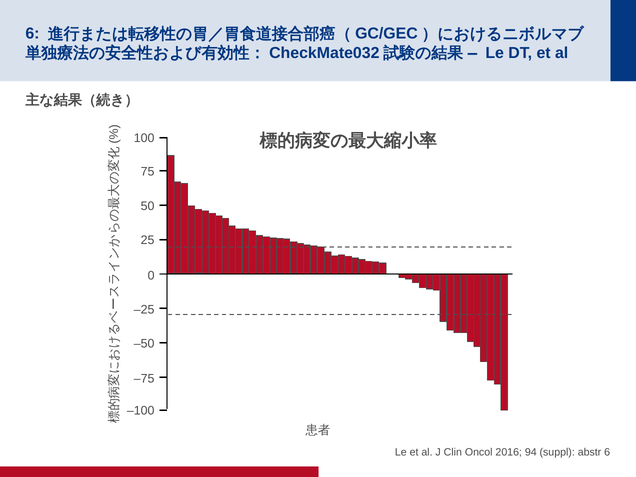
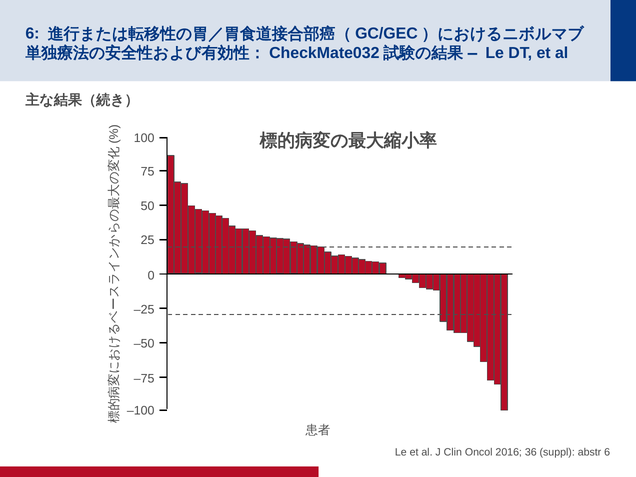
94: 94 -> 36
